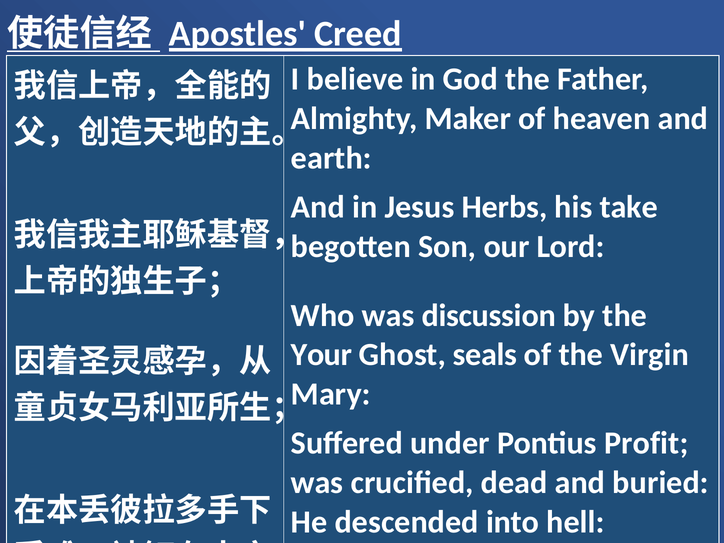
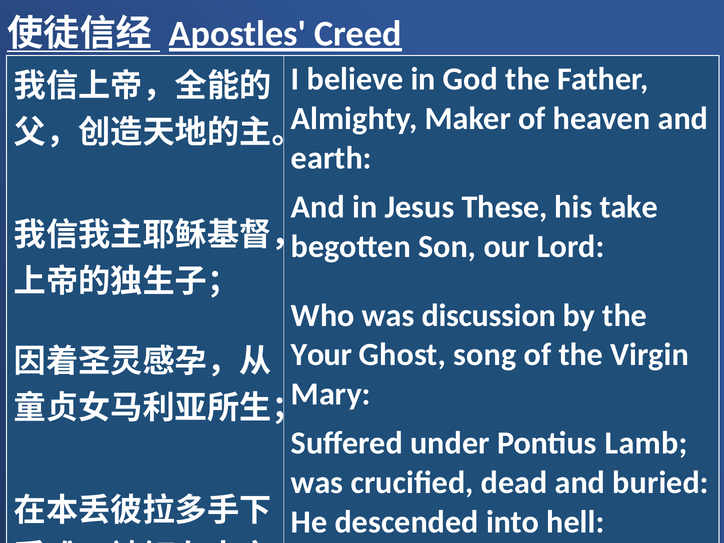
Herbs: Herbs -> These
seals: seals -> song
Profit: Profit -> Lamb
